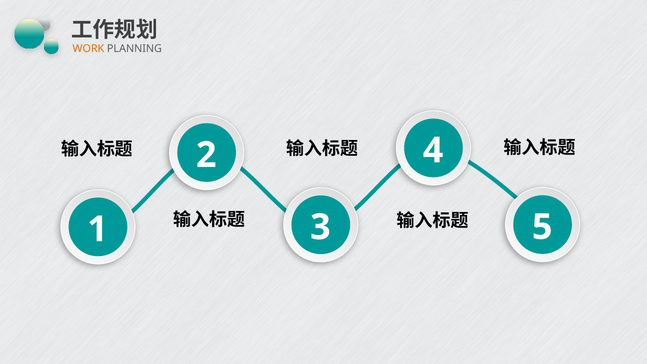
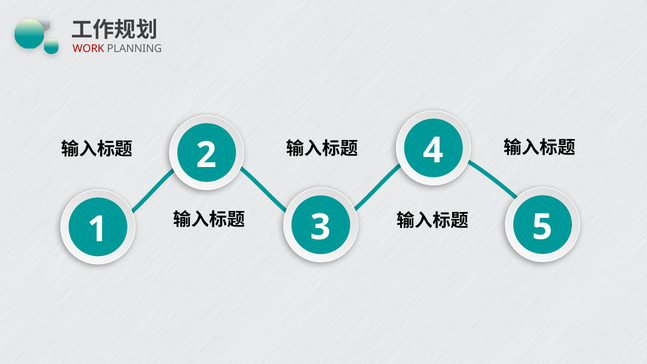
WORK colour: orange -> red
